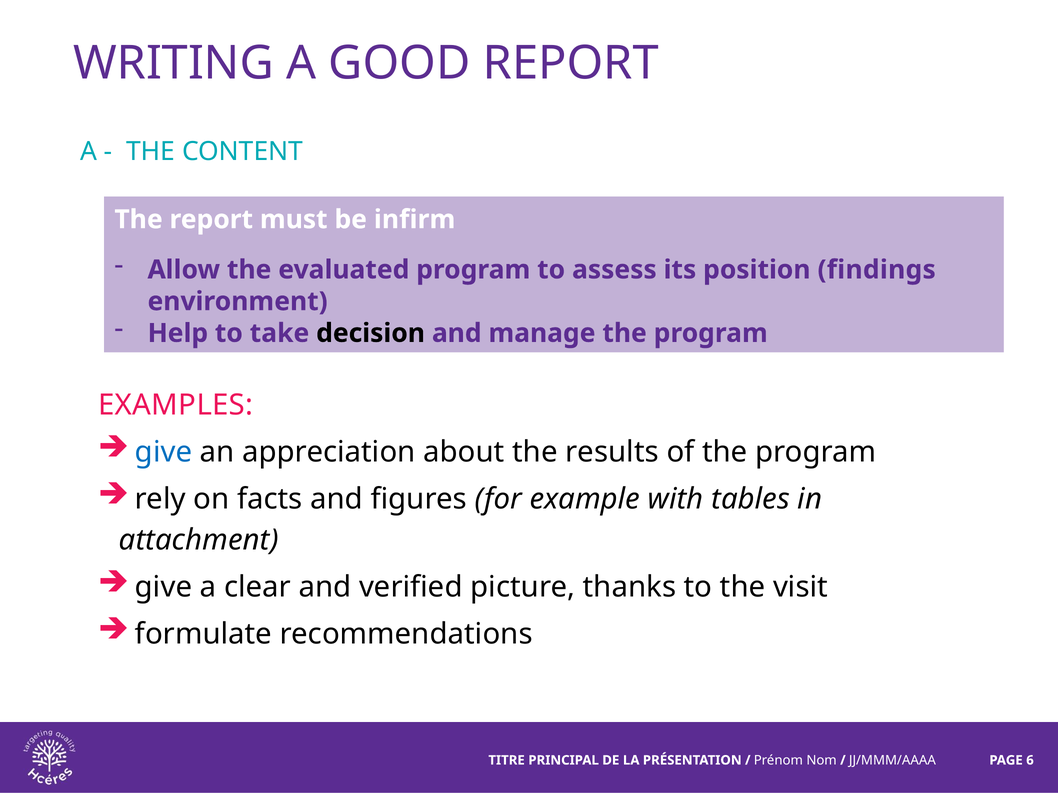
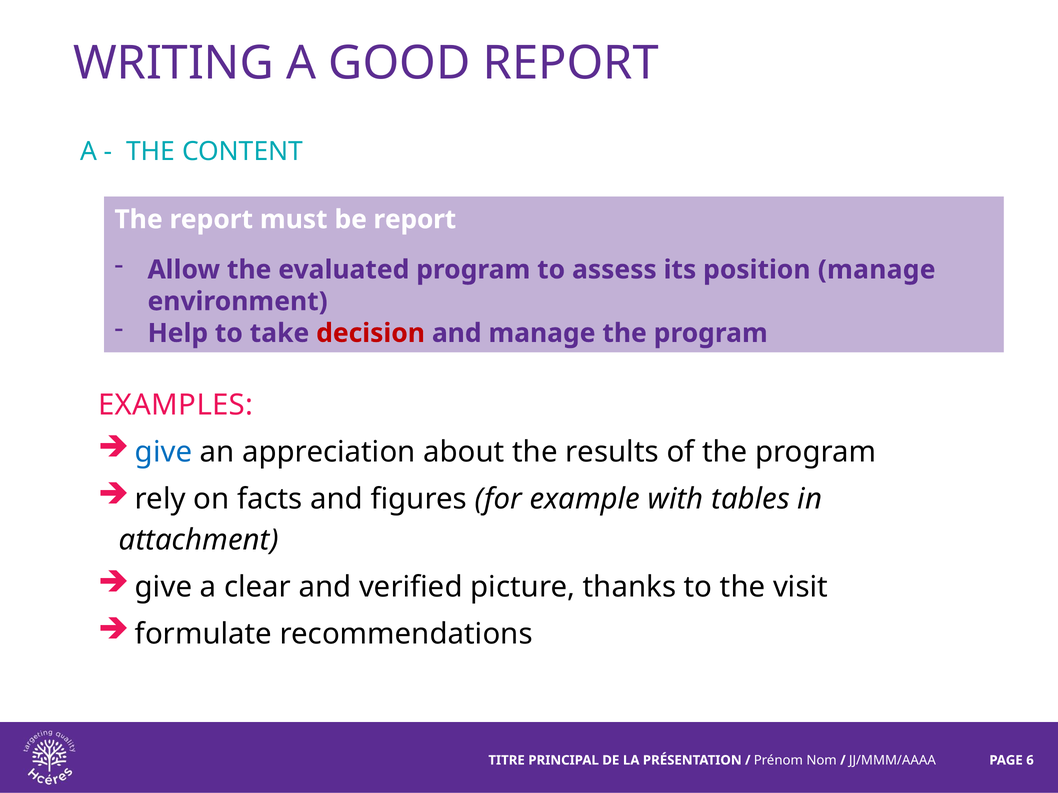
be infirm: infirm -> report
position findings: findings -> manage
decision colour: black -> red
